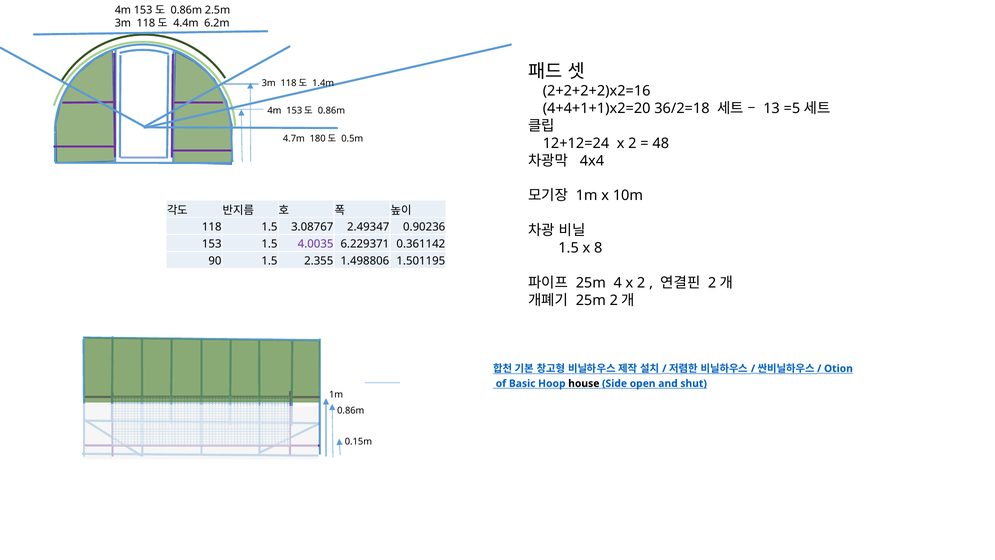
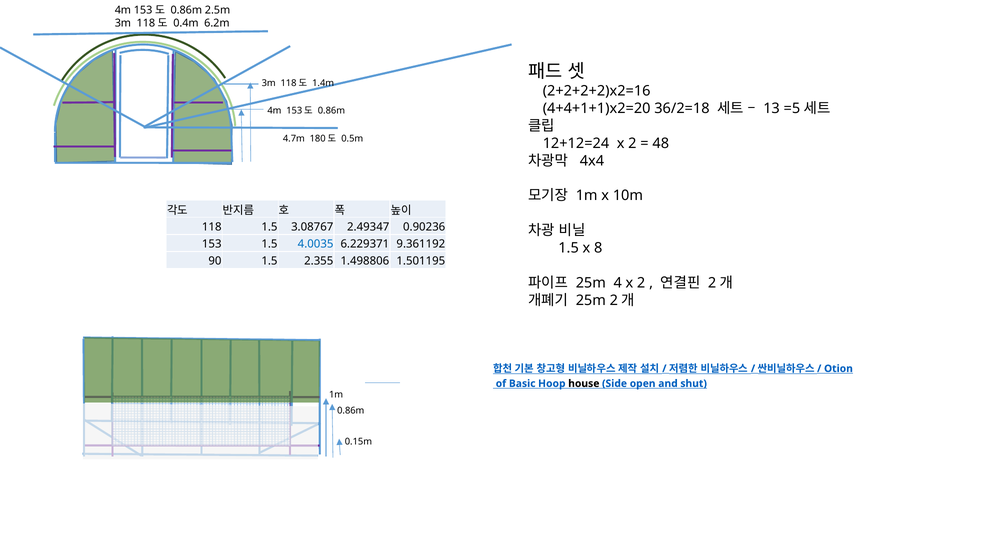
4.4m: 4.4m -> 0.4m
4.0035 colour: purple -> blue
0.361142: 0.361142 -> 9.361192
